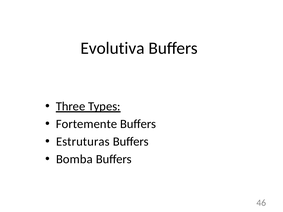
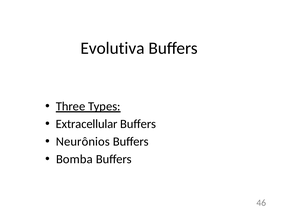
Fortemente: Fortemente -> Extracellular
Estruturas: Estruturas -> Neurônios
